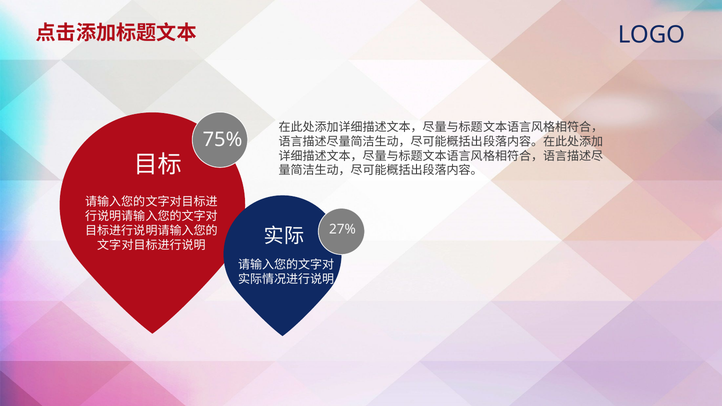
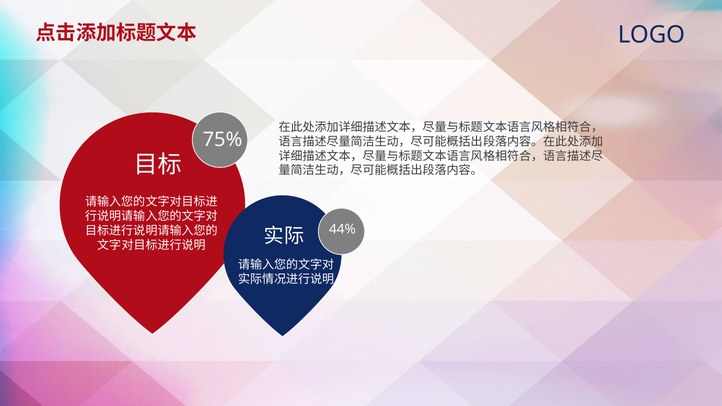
27%: 27% -> 44%
